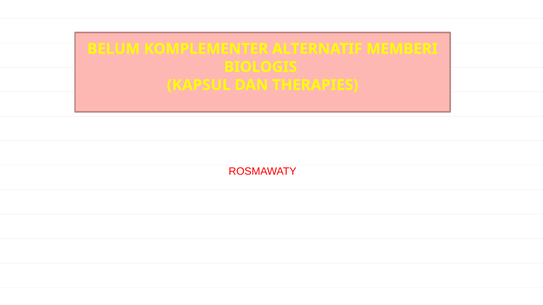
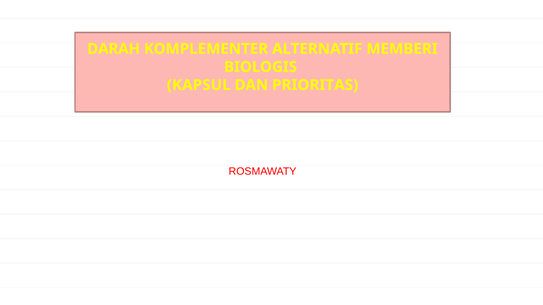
BELUM: BELUM -> DARAH
THERAPIES: THERAPIES -> PRIORITAS
